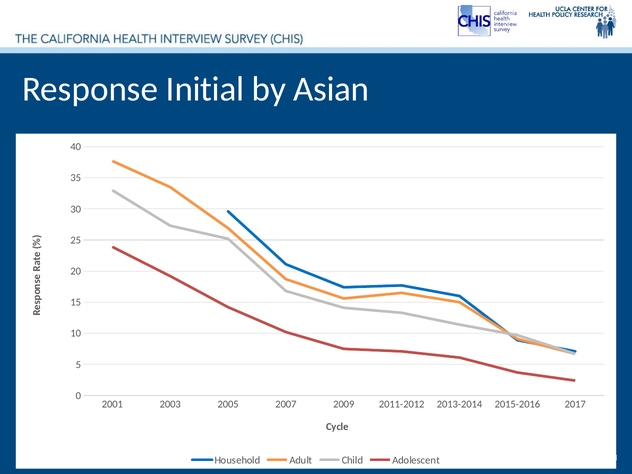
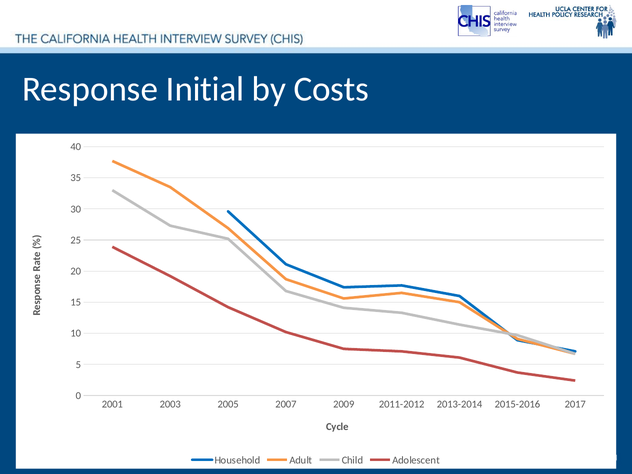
Asian: Asian -> Costs
